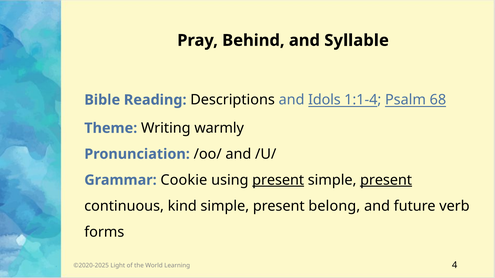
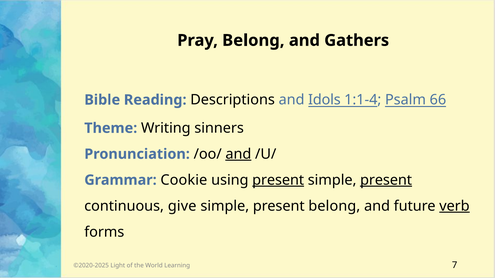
Pray Behind: Behind -> Belong
Syllable: Syllable -> Gathers
68: 68 -> 66
warmly: warmly -> sinners
and at (238, 154) underline: none -> present
kind: kind -> give
verb underline: none -> present
4: 4 -> 7
